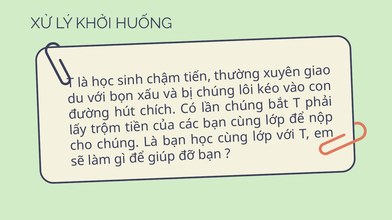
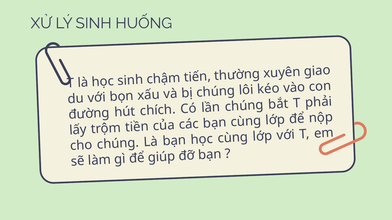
LÝ KHỞI: KHỞI -> SINH
